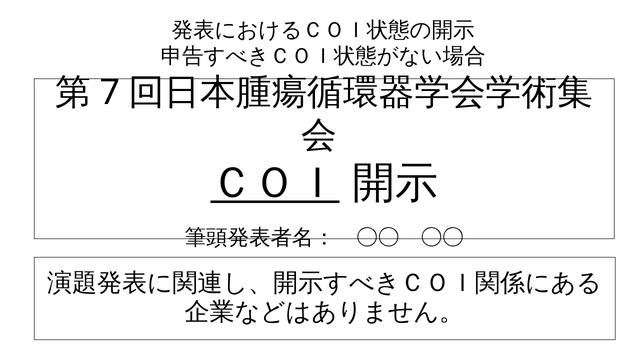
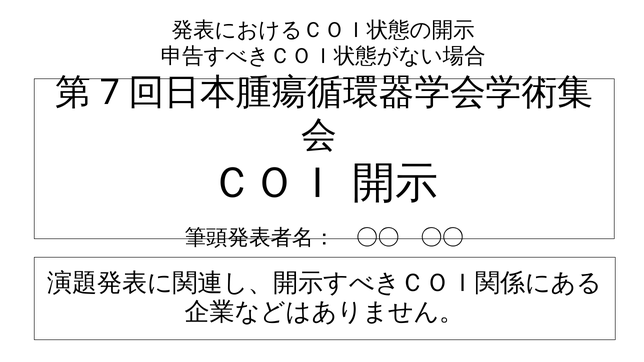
ＣＯＩ underline: present -> none
